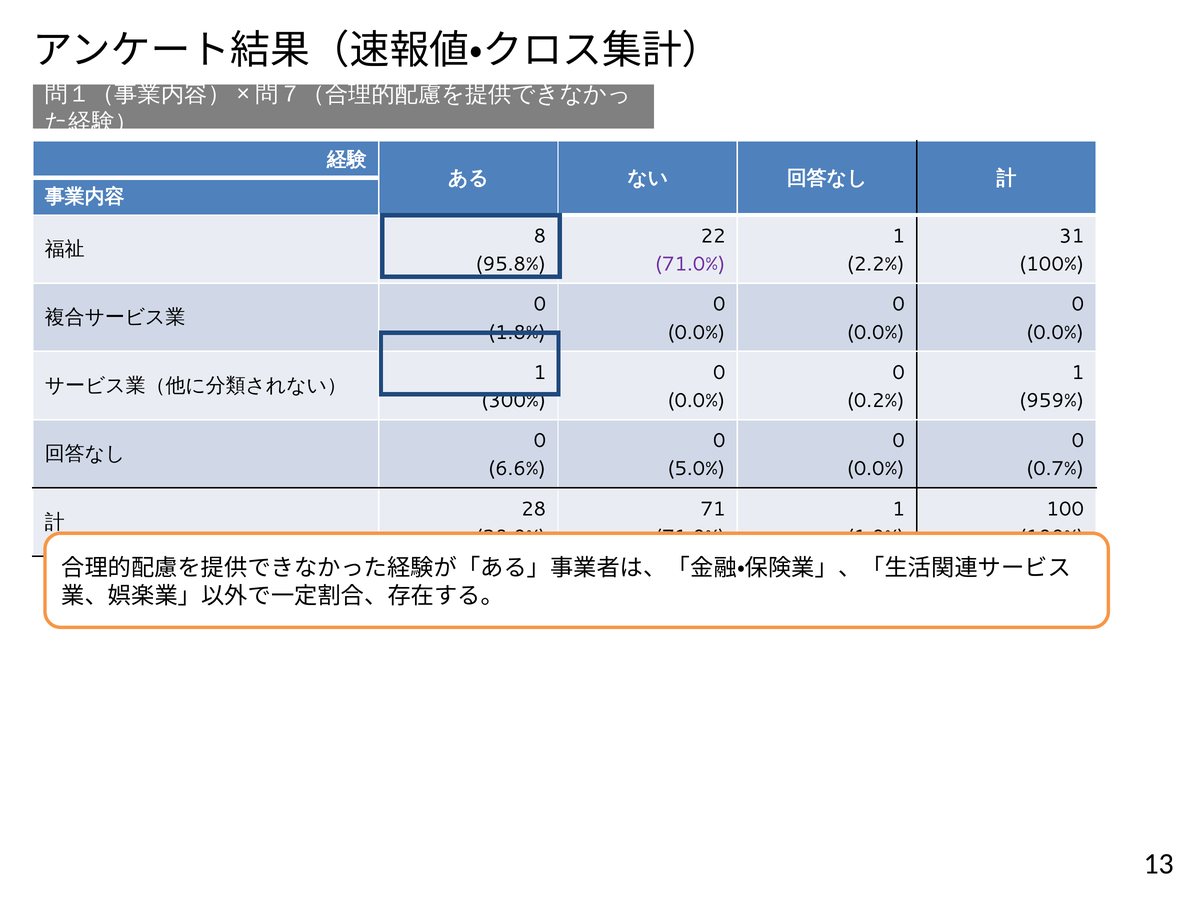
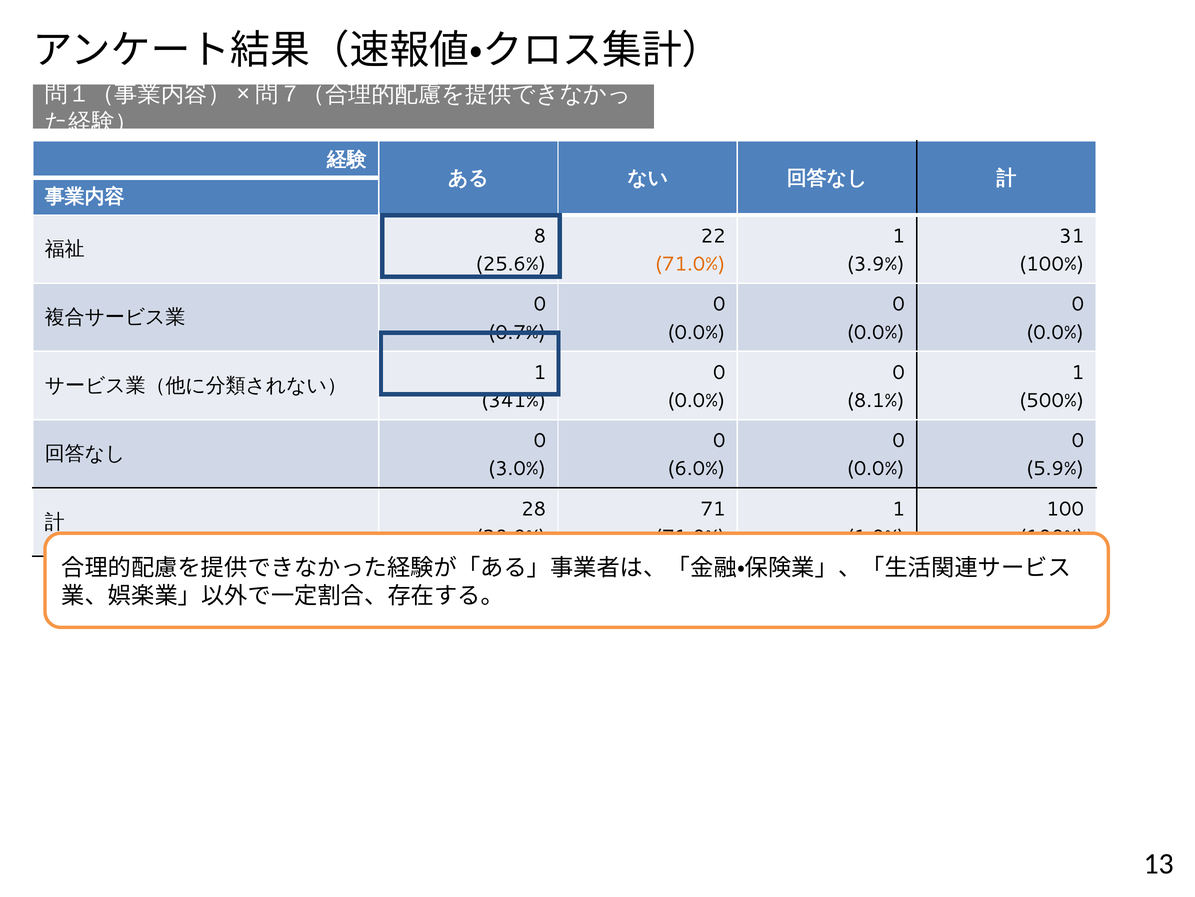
95.8%: 95.8% -> 25.6%
71.0% at (690, 264) colour: purple -> orange
2.2%: 2.2% -> 3.9%
1.8%: 1.8% -> 0.7%
300%: 300% -> 341%
0.2%: 0.2% -> 8.1%
959%: 959% -> 500%
6.6%: 6.6% -> 3.0%
5.0%: 5.0% -> 6.0%
0.7%: 0.7% -> 5.9%
